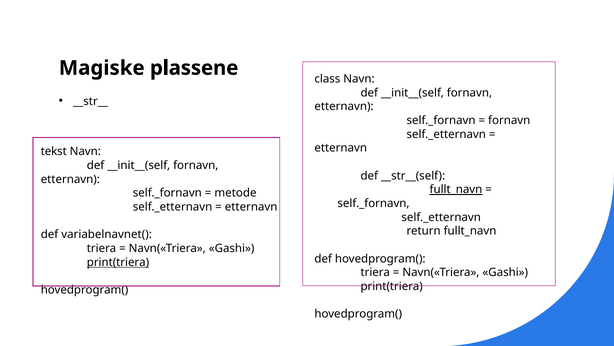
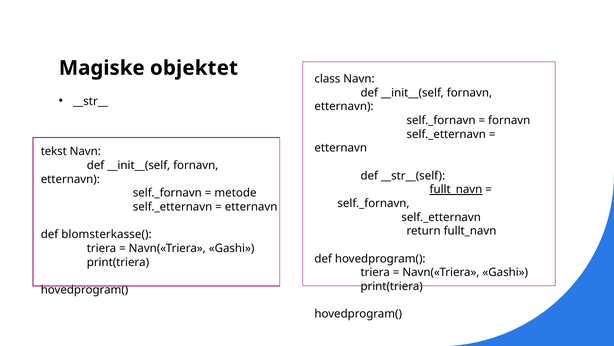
plassene: plassene -> objektet
variabelnavnet(: variabelnavnet( -> blomsterkasse(
print(triera at (118, 262) underline: present -> none
